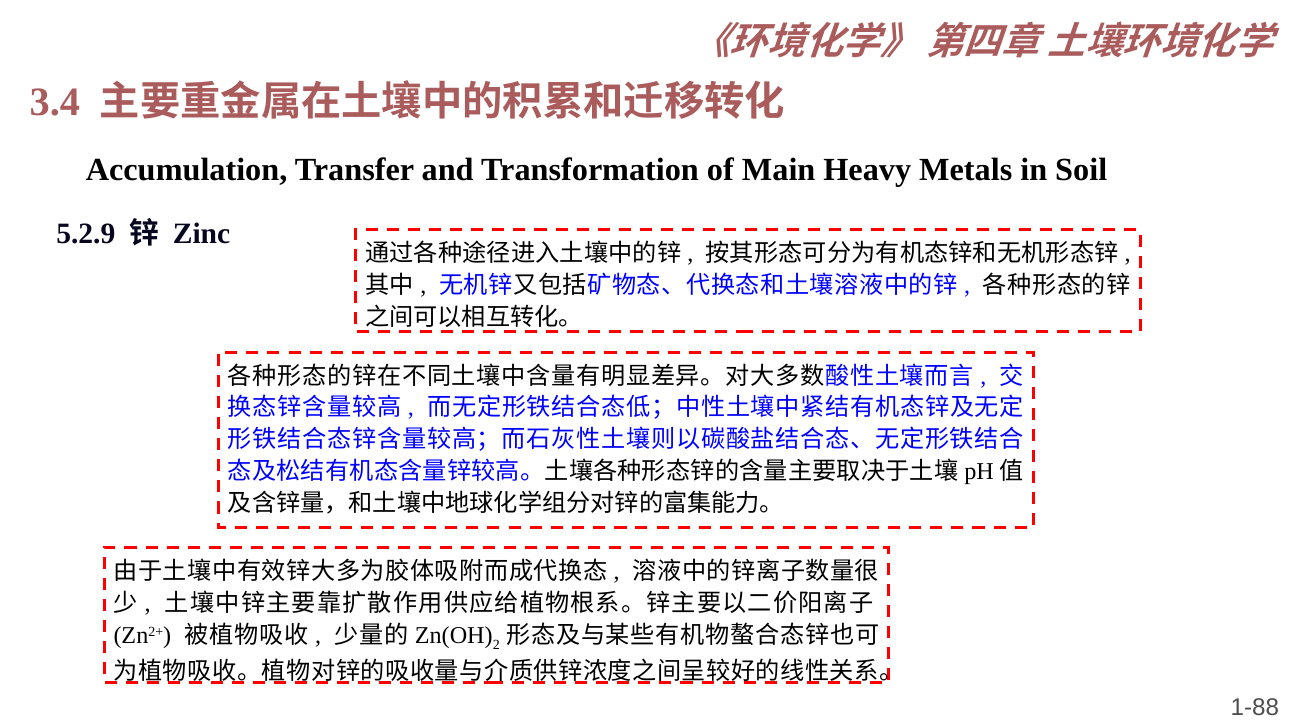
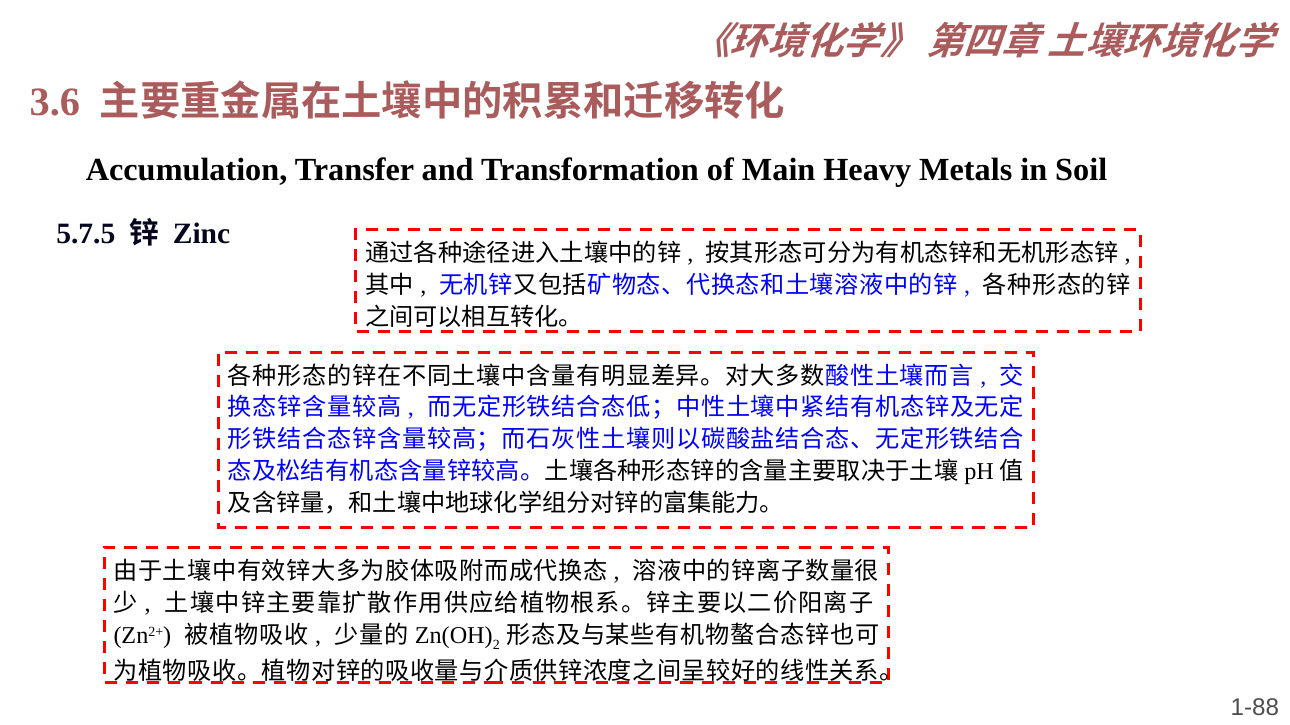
3.4: 3.4 -> 3.6
5.2.9: 5.2.9 -> 5.7.5
